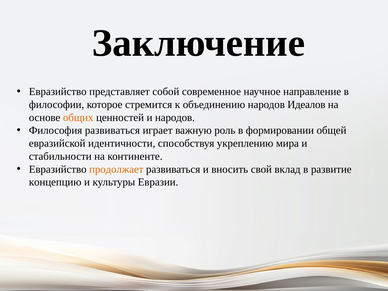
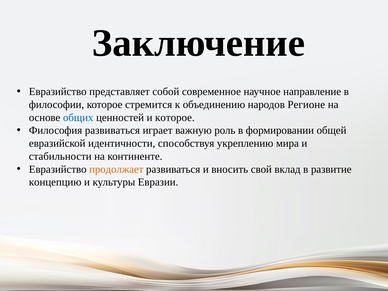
Идеалов: Идеалов -> Регионе
общих colour: orange -> blue
и народов: народов -> которое
